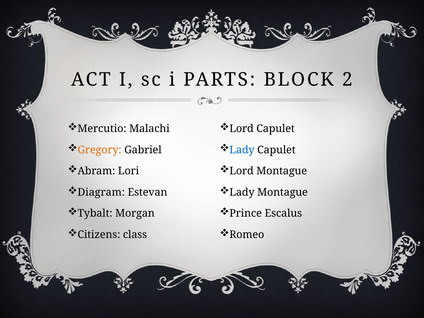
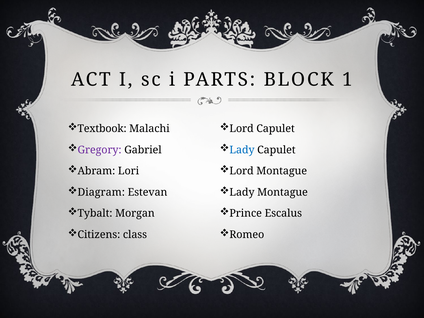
2: 2 -> 1
Mercutio: Mercutio -> Textbook
Gregory colour: orange -> purple
